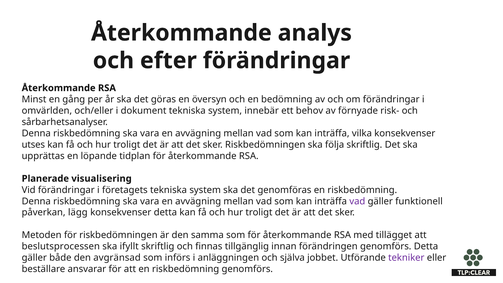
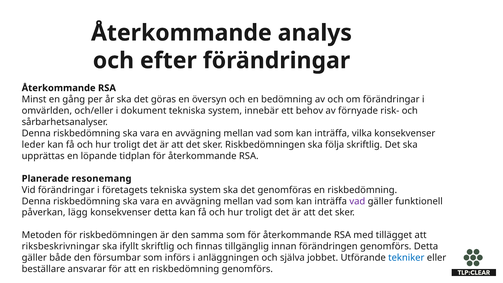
utses: utses -> leder
visualisering: visualisering -> resonemang
beslutsprocessen: beslutsprocessen -> riksbeskrivningar
avgränsad: avgränsad -> försumbar
tekniker colour: purple -> blue
